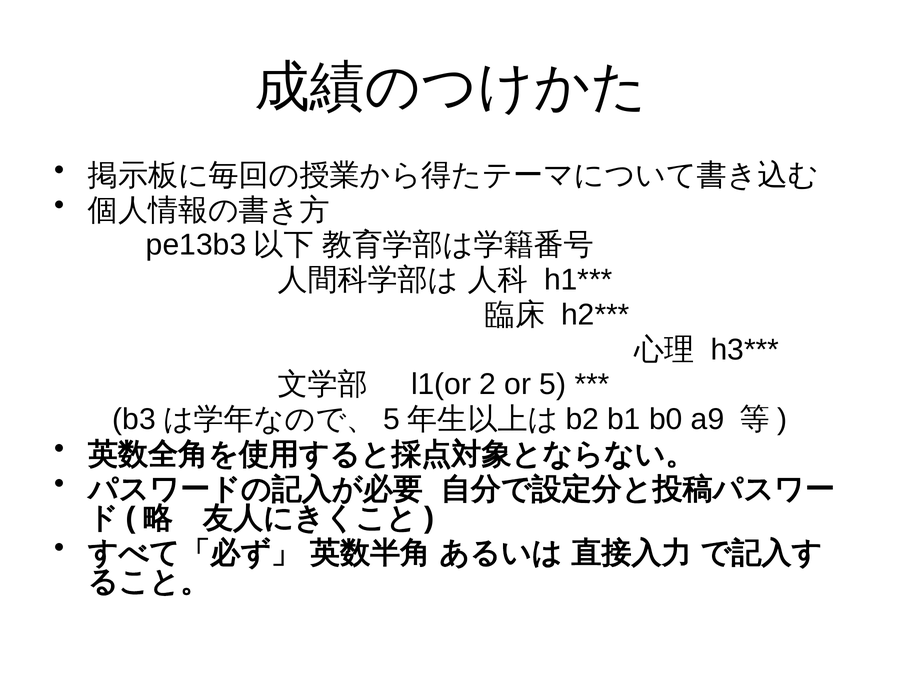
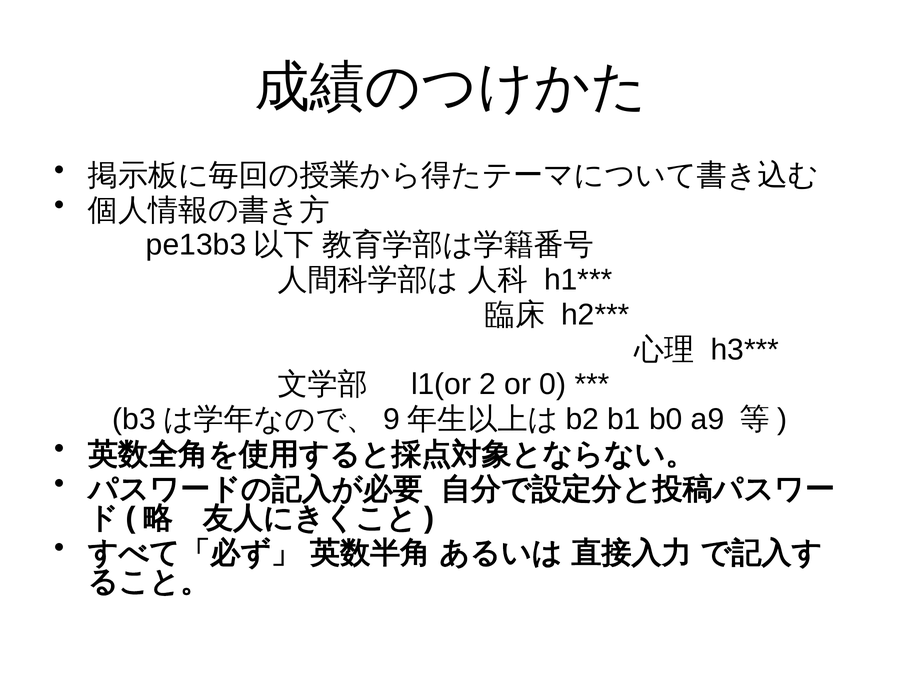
or 5: 5 -> 0
5 at (392, 420): 5 -> 9
